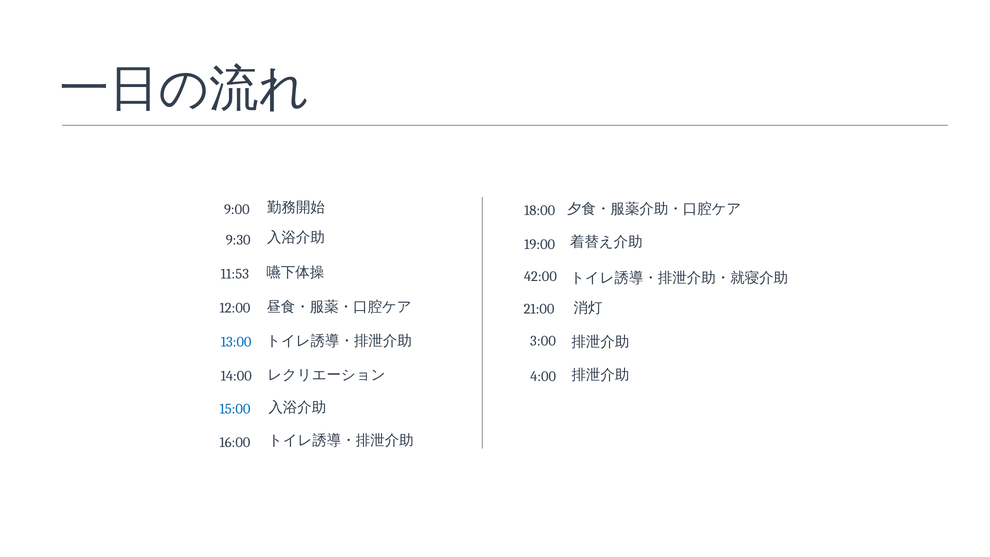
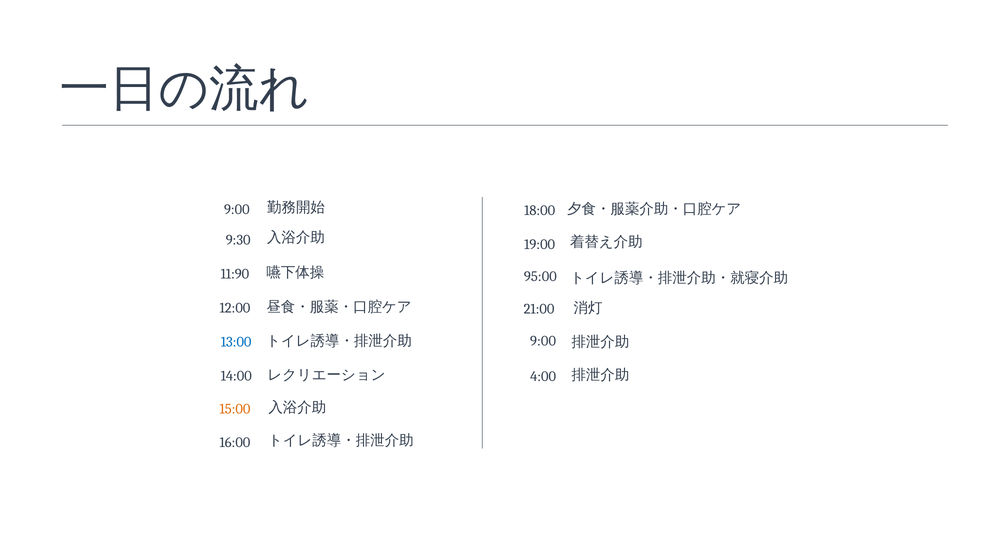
11:53: 11:53 -> 11:90
42:00: 42:00 -> 95:00
3:00 at (543, 341): 3:00 -> 9:00
15:00 colour: blue -> orange
